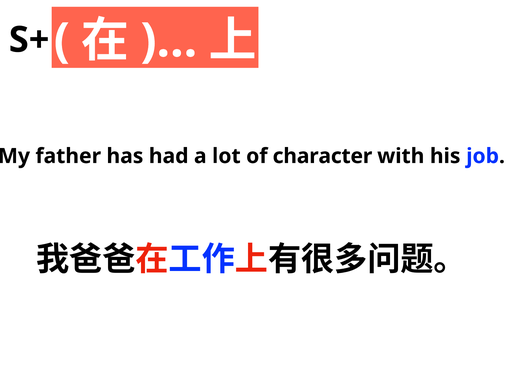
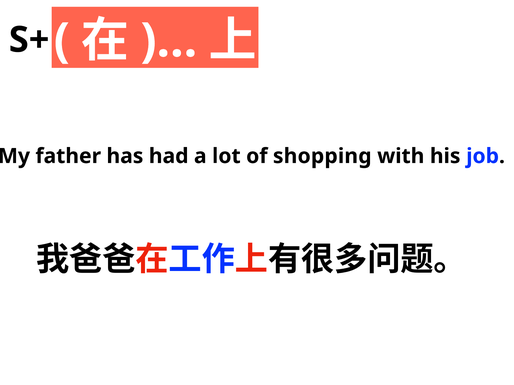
character: character -> shopping
